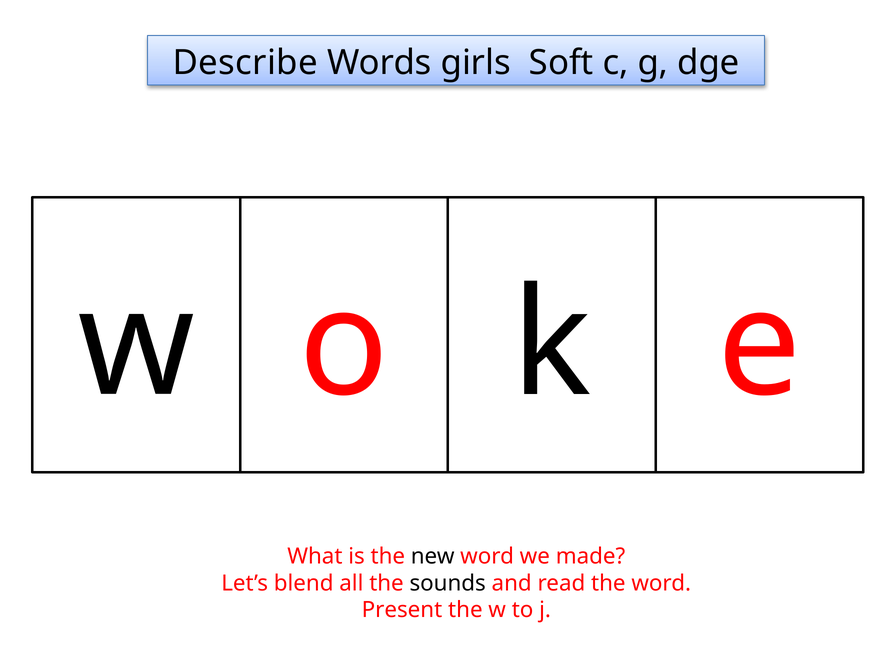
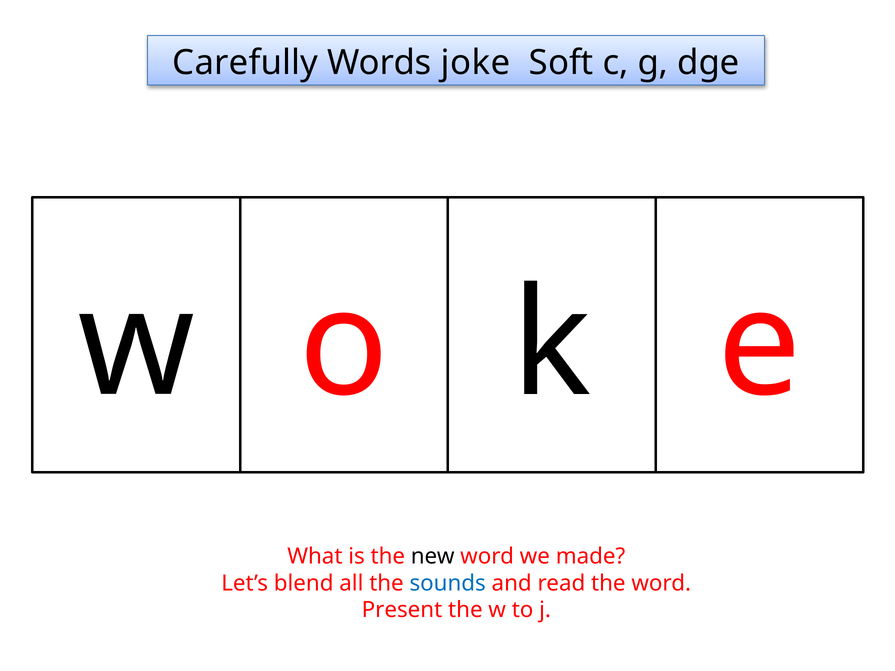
Describe: Describe -> Carefully
girls: girls -> joke
sounds colour: black -> blue
